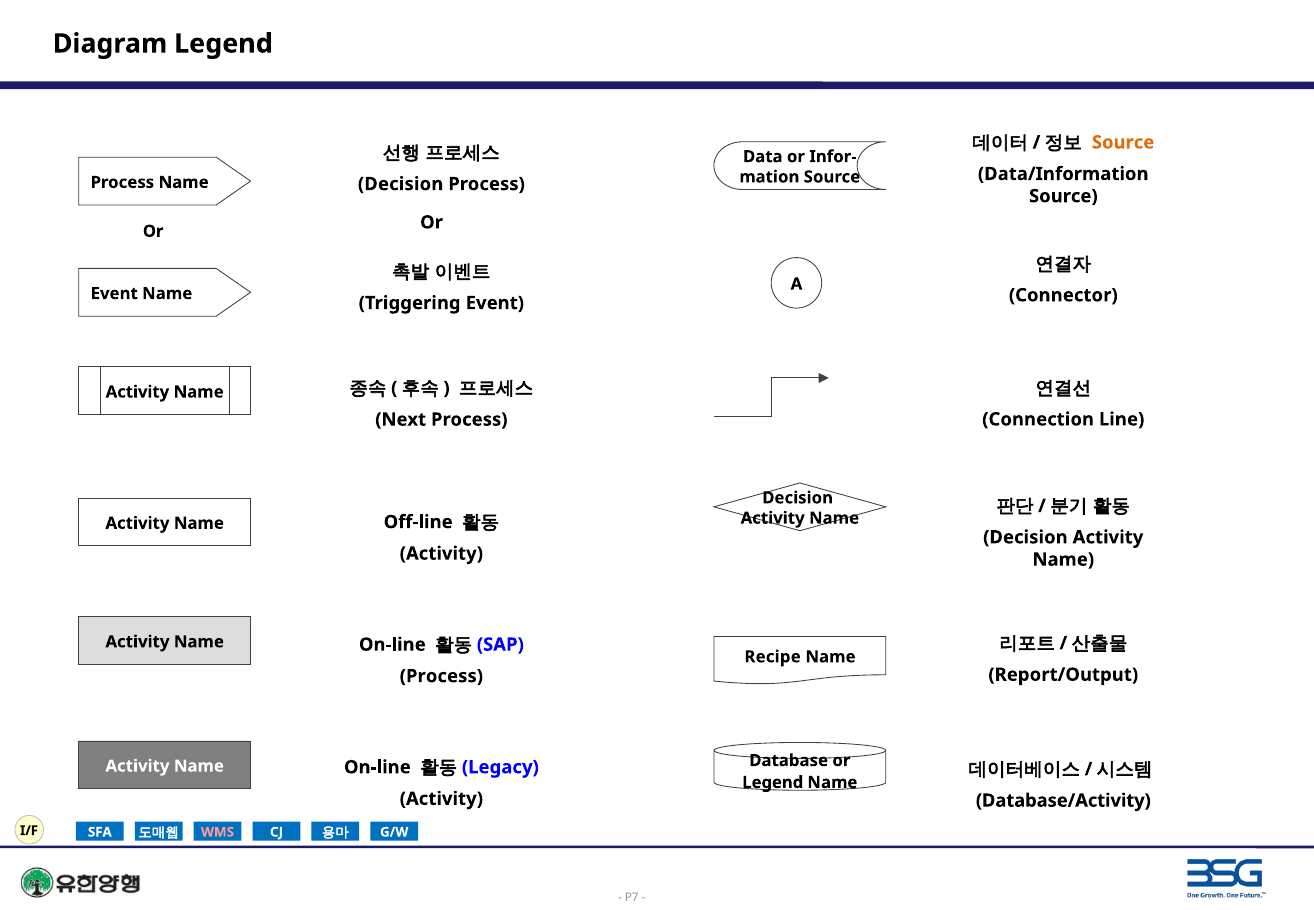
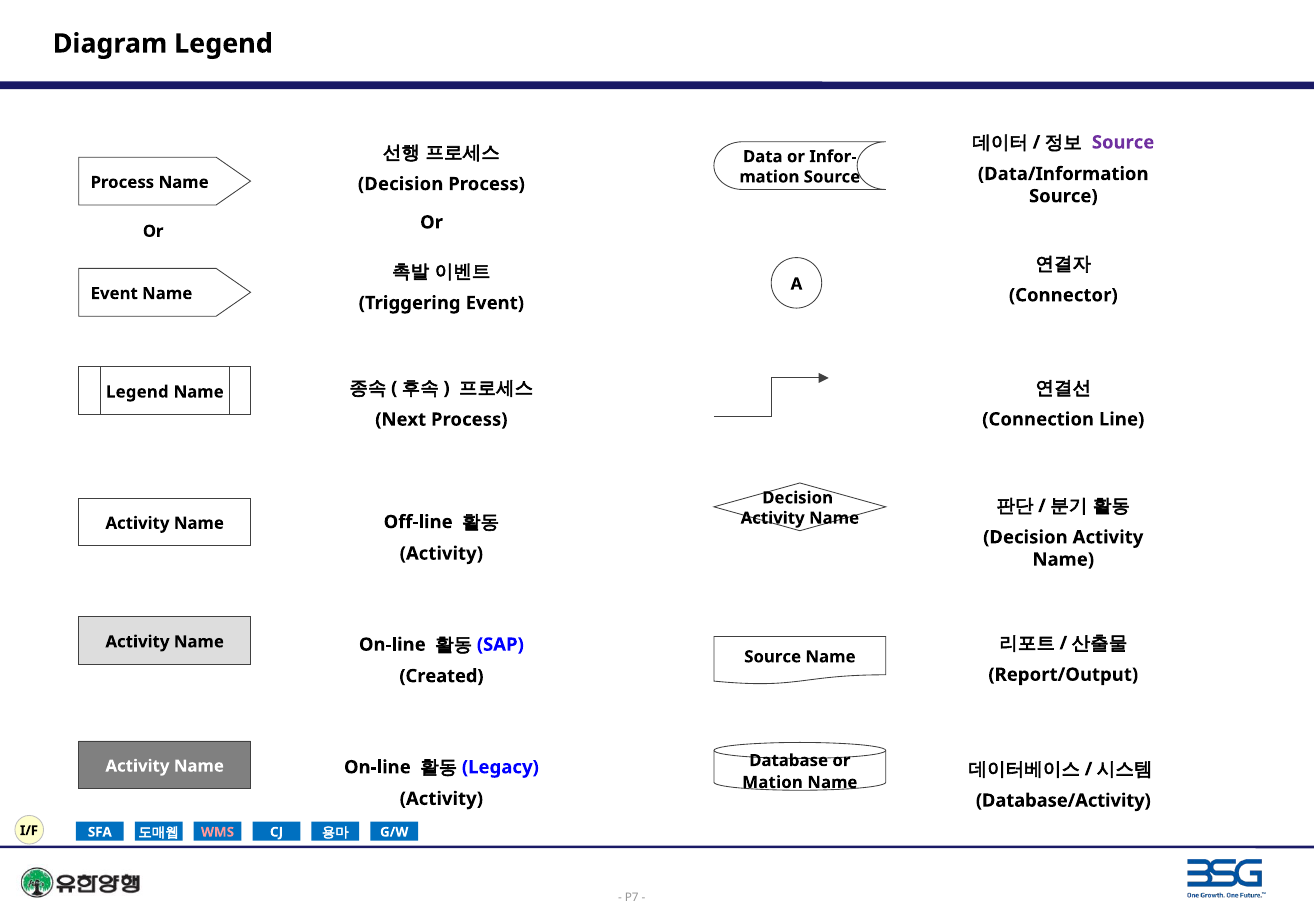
Source at (1123, 142) colour: orange -> purple
Activity at (137, 392): Activity -> Legend
Recipe at (773, 657): Recipe -> Source
Process at (441, 676): Process -> Created
Legend at (773, 782): Legend -> Mation
